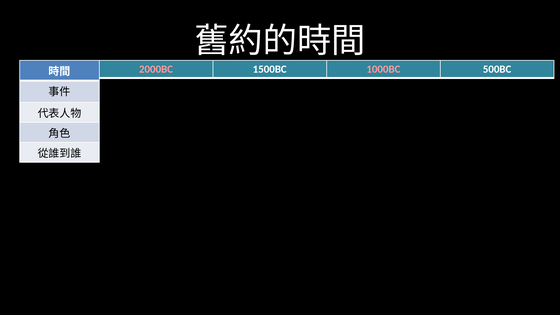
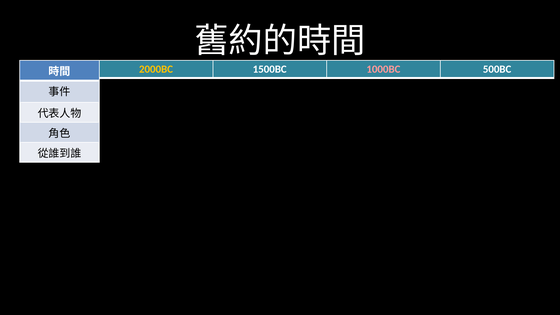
2000BC colour: pink -> yellow
